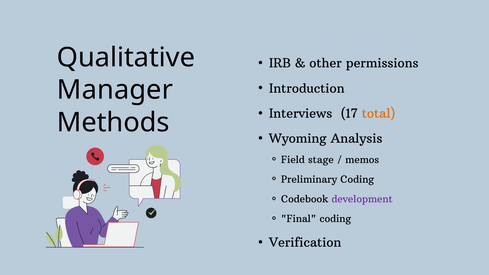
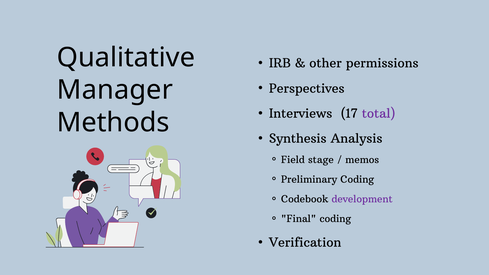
Introduction: Introduction -> Perspectives
total colour: orange -> purple
Wyoming: Wyoming -> Synthesis
